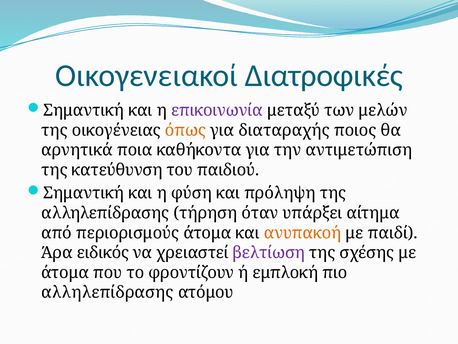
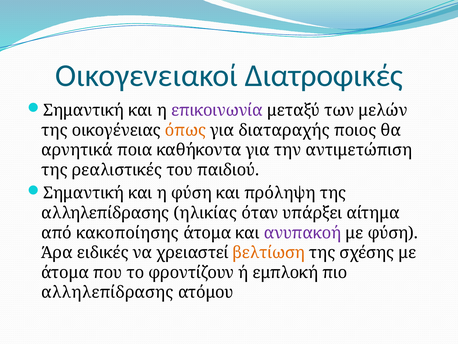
κατεύθυνση: κατεύθυνση -> ρεαλιστικές
τήρηση: τήρηση -> ηλικίας
περιορισμούς: περιορισμούς -> κακοποίησης
ανυπακοή colour: orange -> purple
με παιδί: παιδί -> φύση
ειδικός: ειδικός -> ειδικές
βελτίωση colour: purple -> orange
